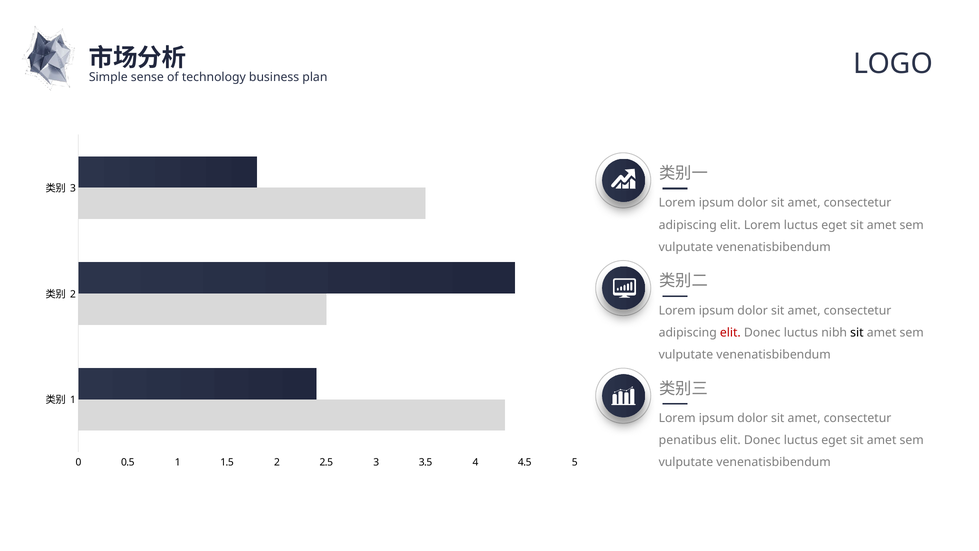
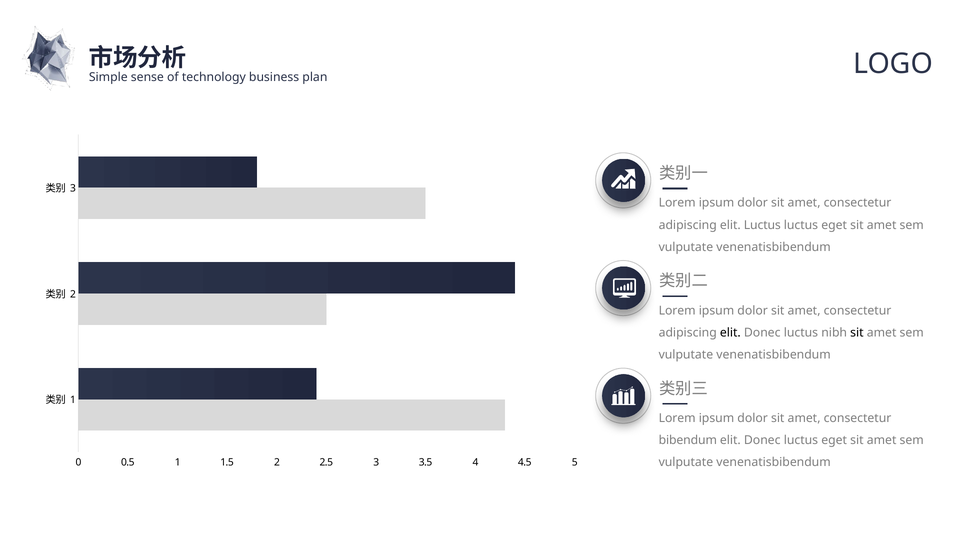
elit Lorem: Lorem -> Luctus
elit at (730, 333) colour: red -> black
penatibus: penatibus -> bibendum
